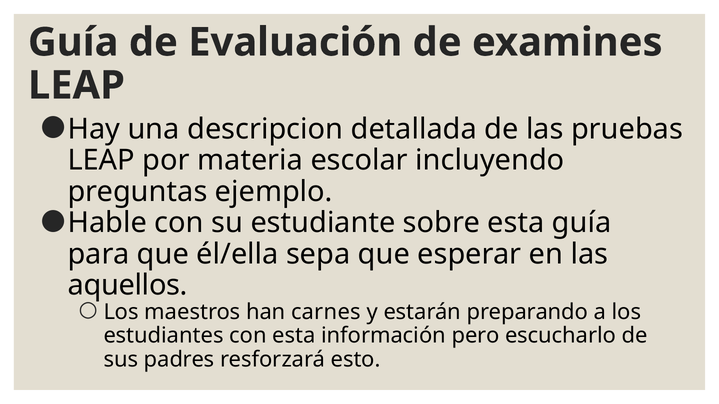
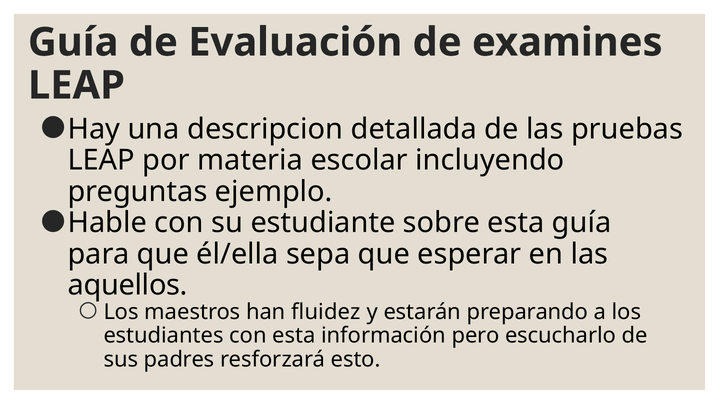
carnes: carnes -> fluidez
